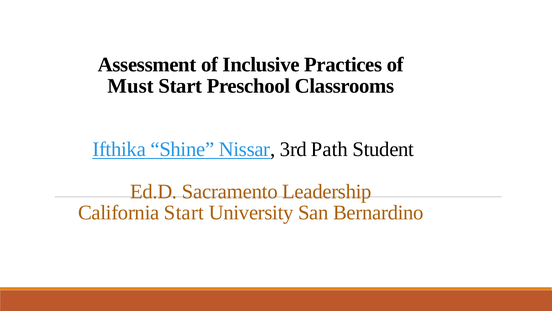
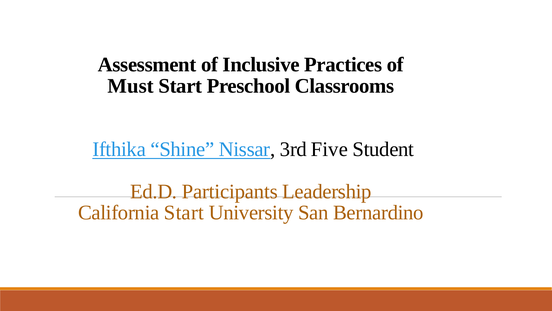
Path: Path -> Five
Sacramento: Sacramento -> Participants
